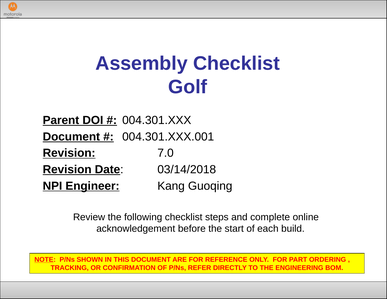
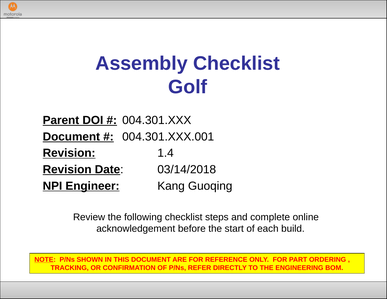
7.0: 7.0 -> 1.4
